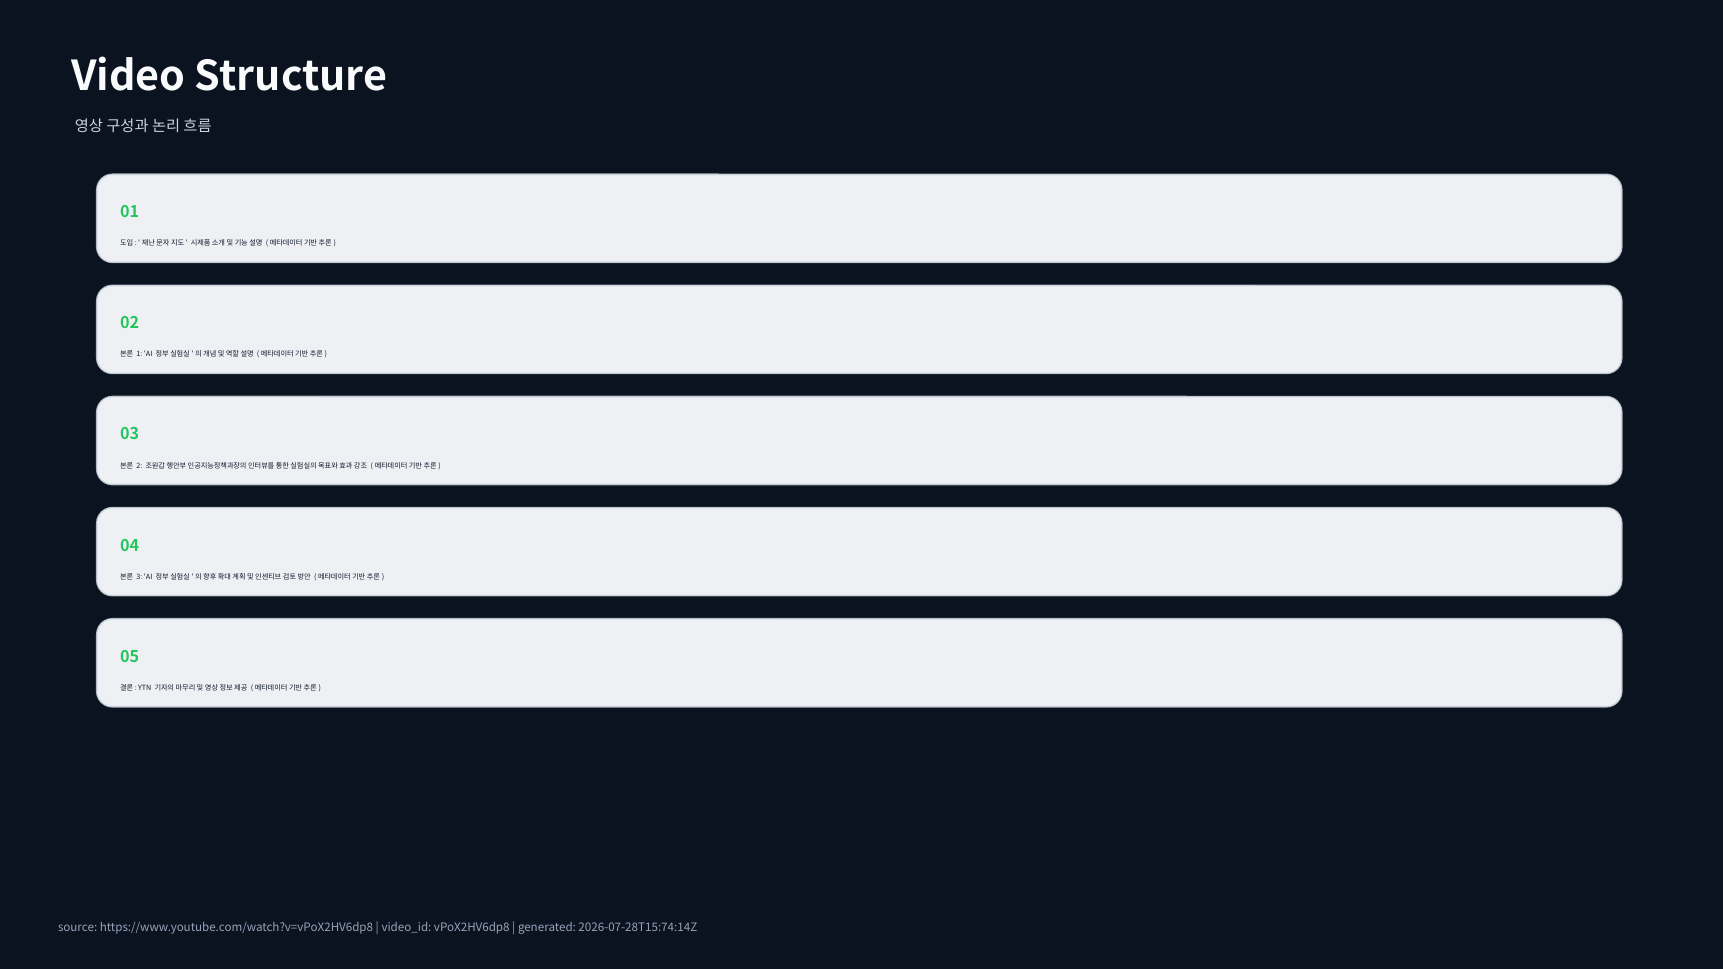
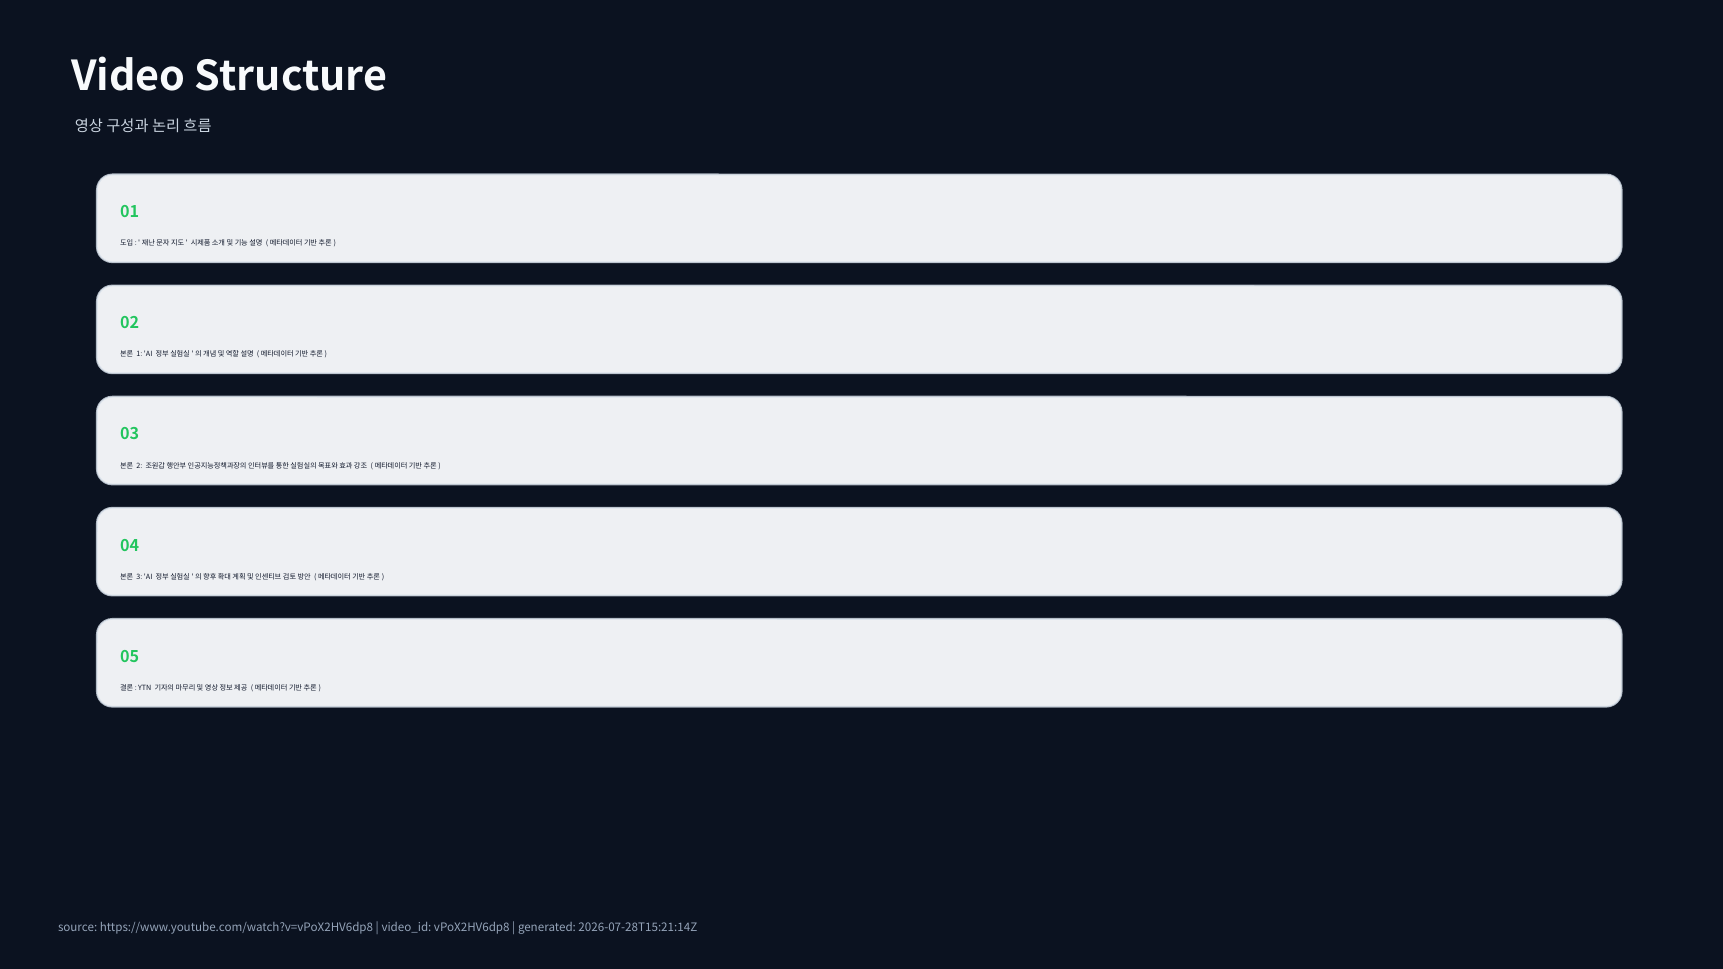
2026-07-28T15:74:14Z: 2026-07-28T15:74:14Z -> 2026-07-28T15:21:14Z
